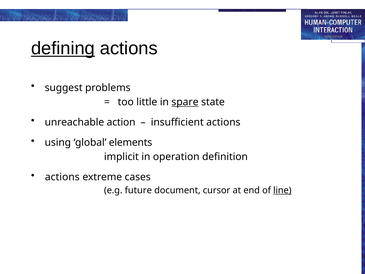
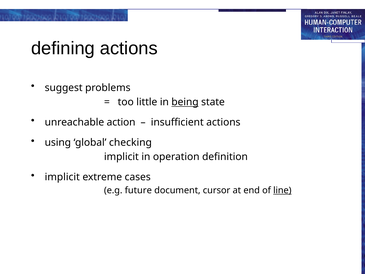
defining underline: present -> none
spare: spare -> being
elements: elements -> checking
actions at (62, 177): actions -> implicit
